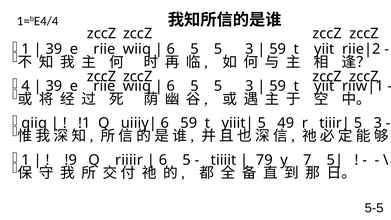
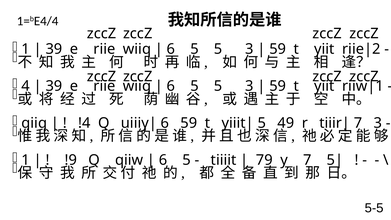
!1: !1 -> !4
5 at (358, 123): 5 -> 7
riiiir: riiiir -> qiiw
